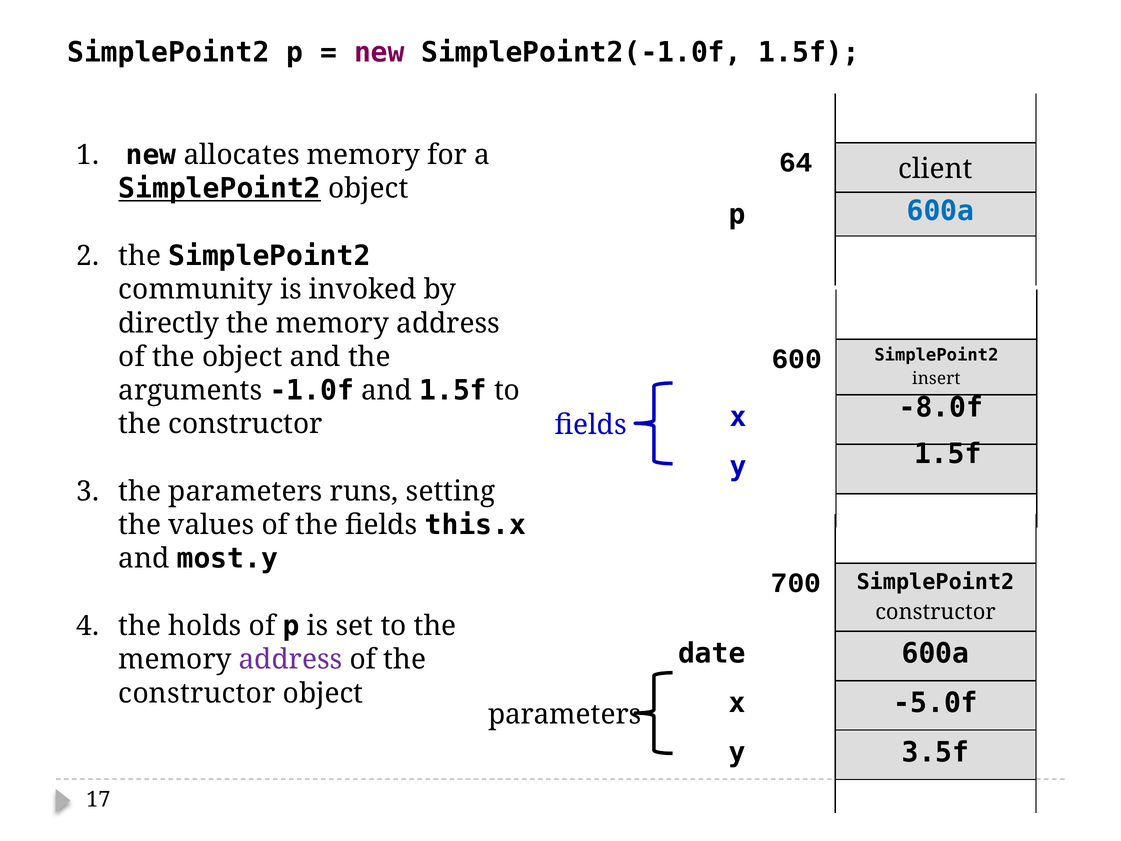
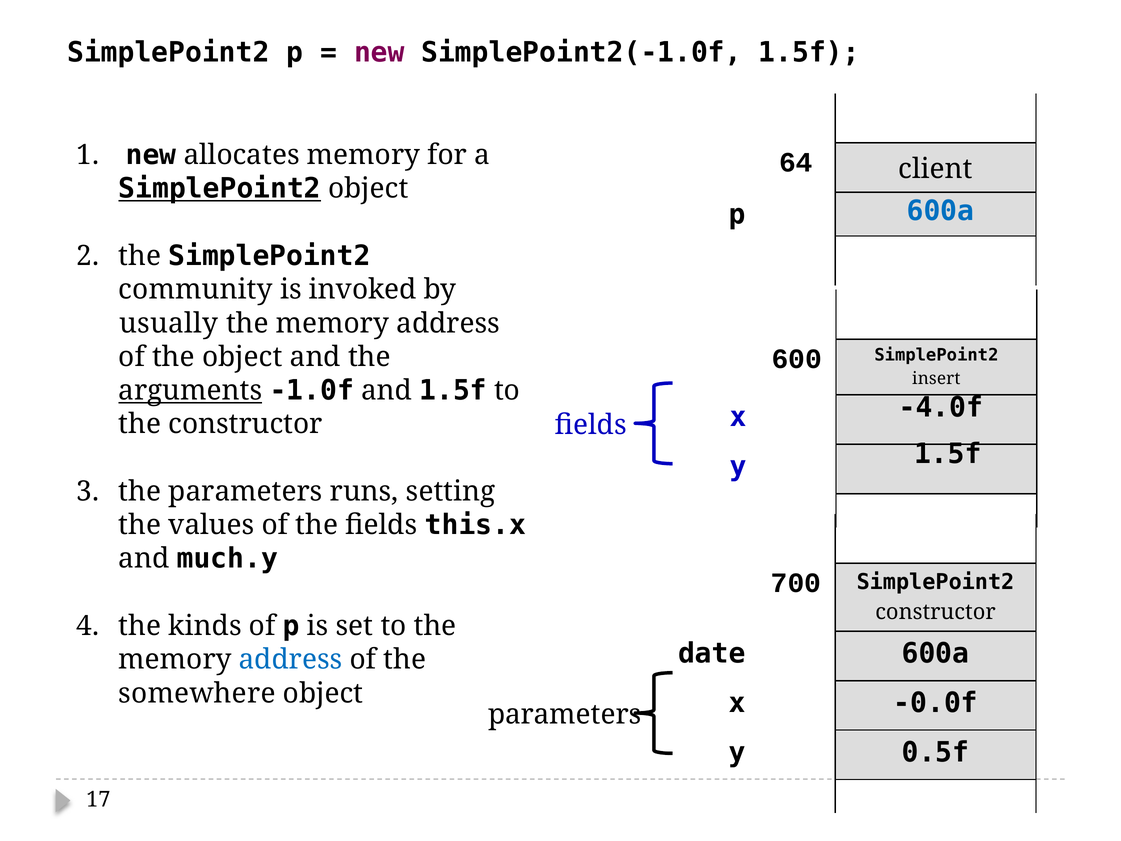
directly: directly -> usually
arguments underline: none -> present
-8.0f: -8.0f -> -4.0f
most.y: most.y -> much.y
holds: holds -> kinds
address at (291, 659) colour: purple -> blue
constructor at (197, 693): constructor -> somewhere
-5.0f: -5.0f -> -0.0f
3.5f: 3.5f -> 0.5f
